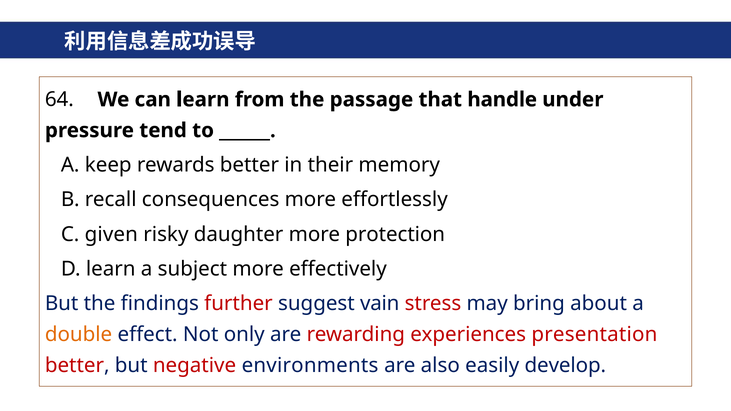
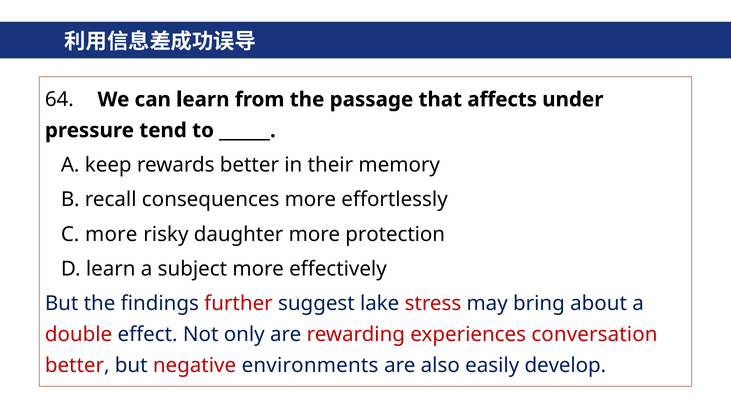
handle: handle -> affects
C given: given -> more
vain: vain -> lake
double colour: orange -> red
presentation: presentation -> conversation
